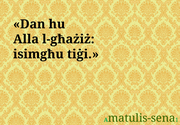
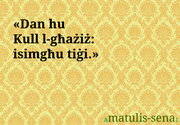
Alla: Alla -> Kull
